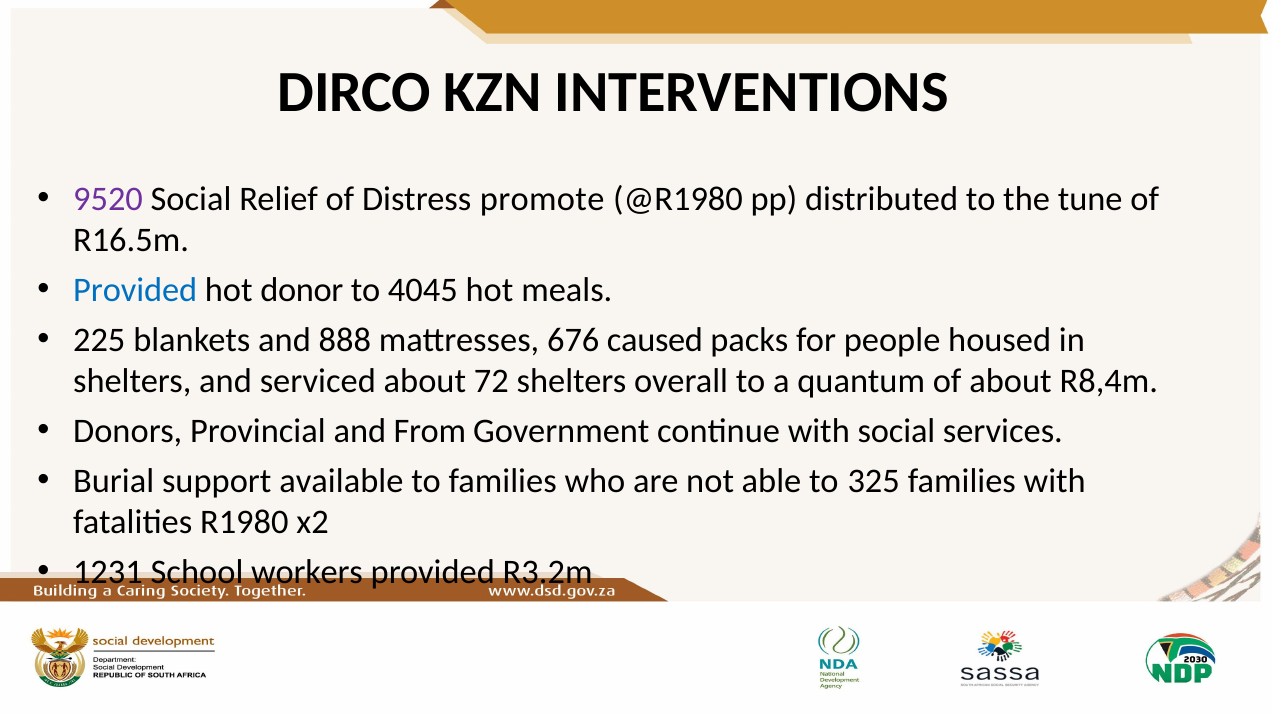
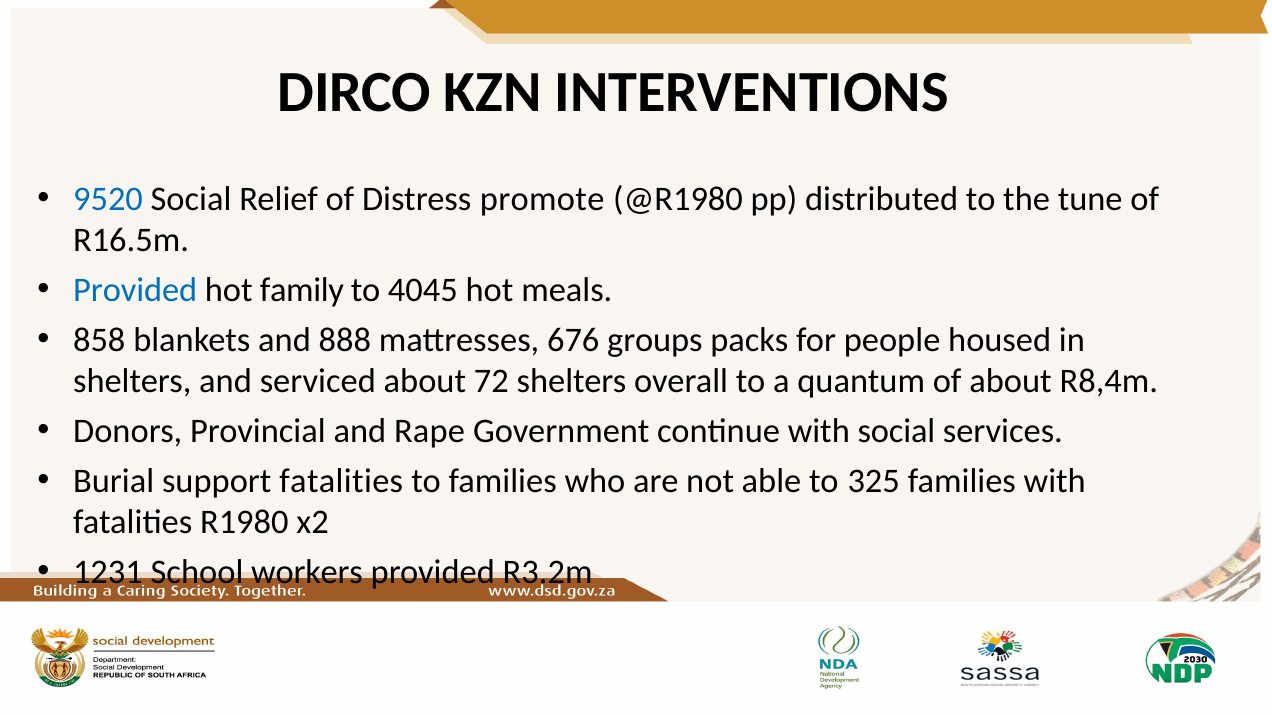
9520 colour: purple -> blue
donor: donor -> family
225: 225 -> 858
caused: caused -> groups
From: From -> Rape
support available: available -> fatalities
